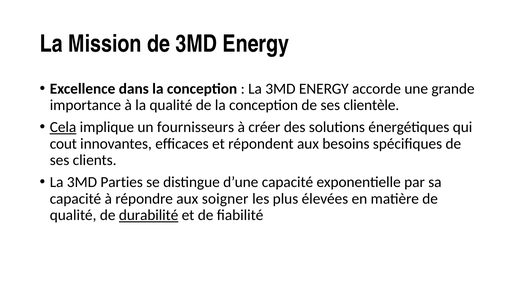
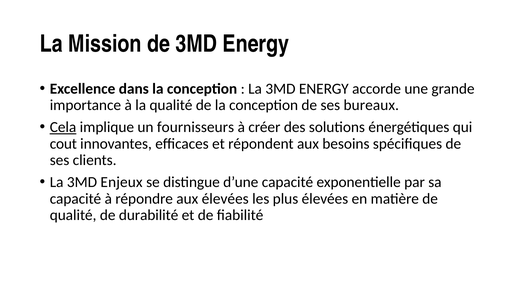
clientèle: clientèle -> bureaux
Parties: Parties -> Enjeux
aux soigner: soigner -> élevées
durabilité underline: present -> none
